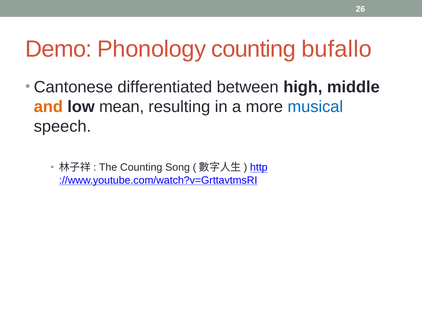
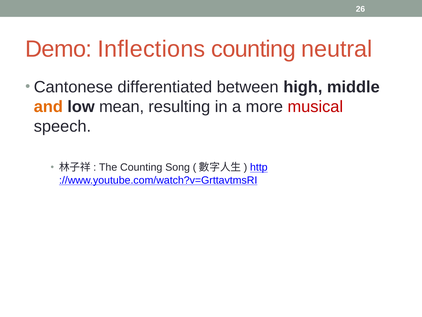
Phonology: Phonology -> Inflections
bufallo: bufallo -> neutral
musical colour: blue -> red
